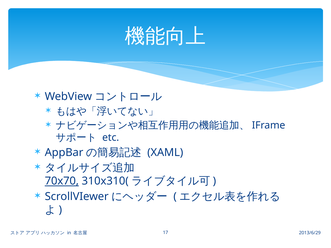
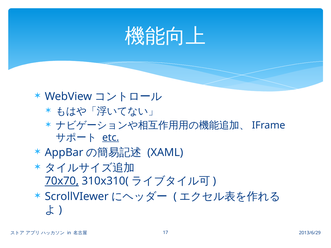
etc underline: none -> present
